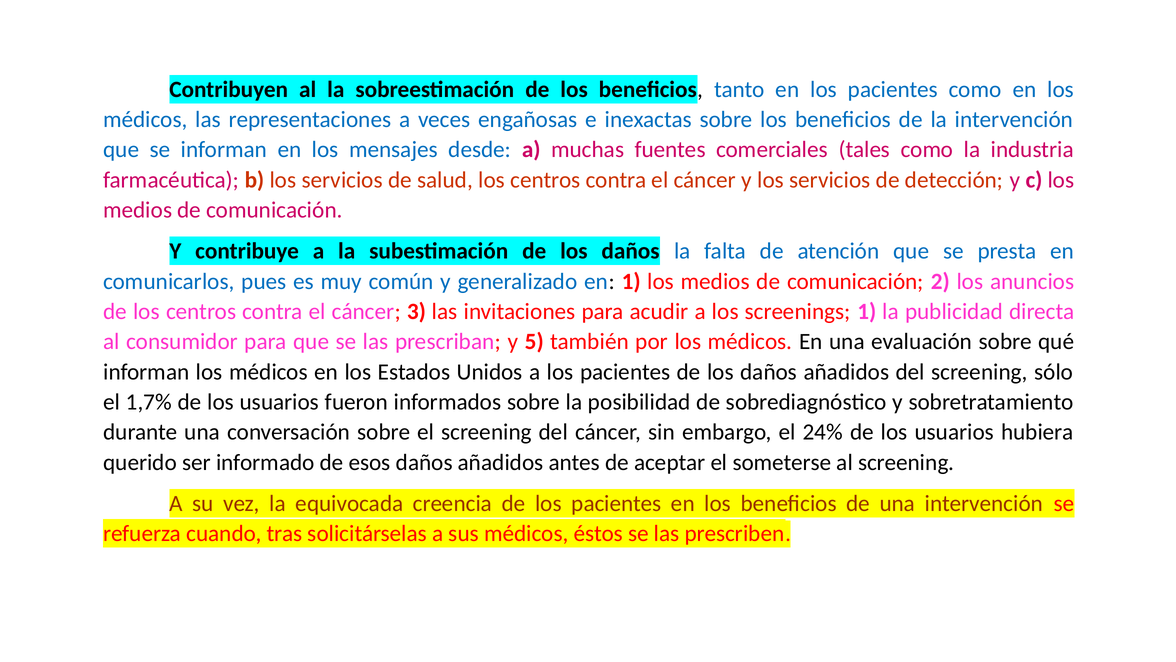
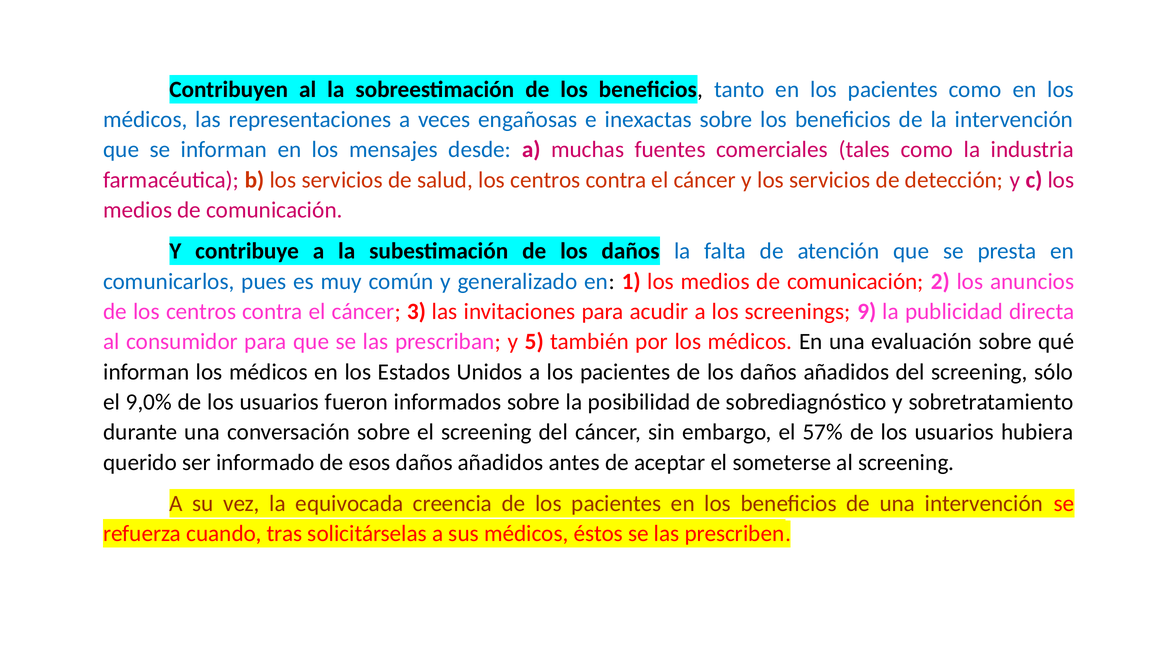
screenings 1: 1 -> 9
1,7%: 1,7% -> 9,0%
24%: 24% -> 57%
